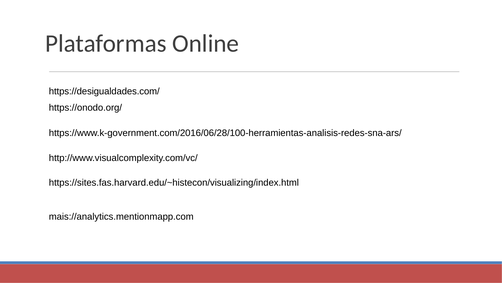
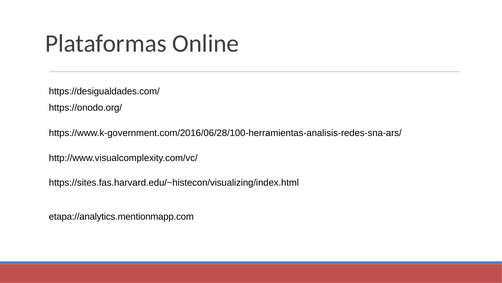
mais://analytics.mentionmapp.com: mais://analytics.mentionmapp.com -> etapa://analytics.mentionmapp.com
